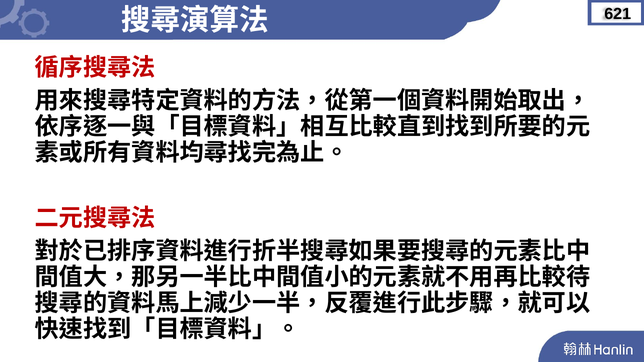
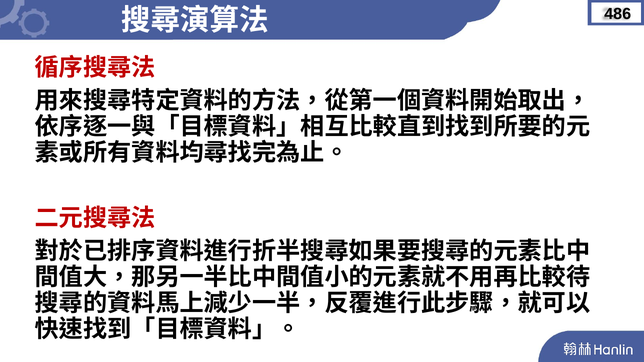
621: 621 -> 486
